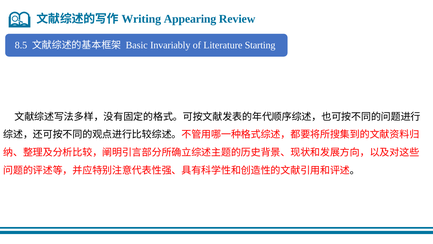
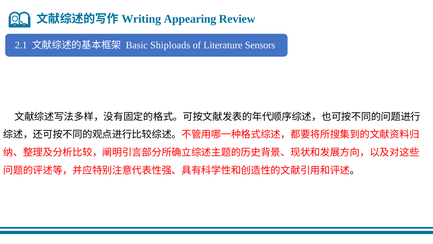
8.5: 8.5 -> 2.1
Invariably: Invariably -> Shiploads
Starting: Starting -> Sensors
